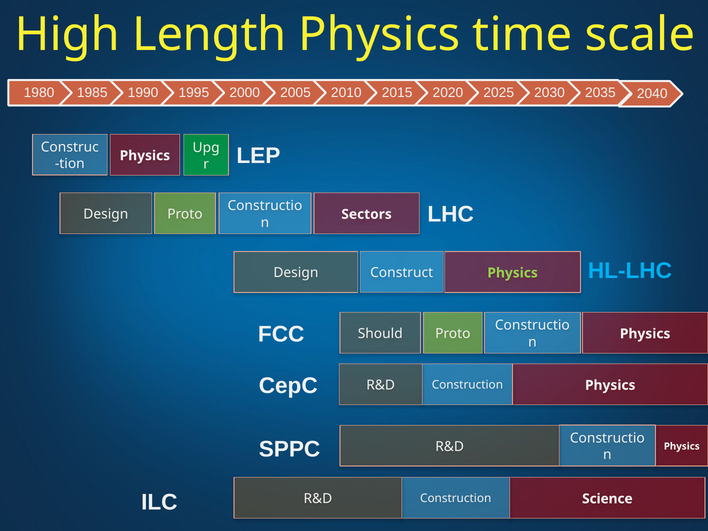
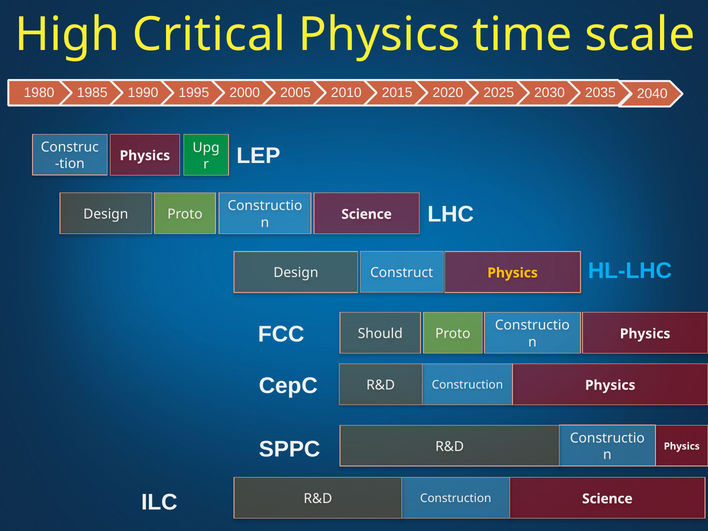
Length: Length -> Critical
Sectors at (367, 214): Sectors -> Science
Physics at (513, 273) colour: light green -> yellow
